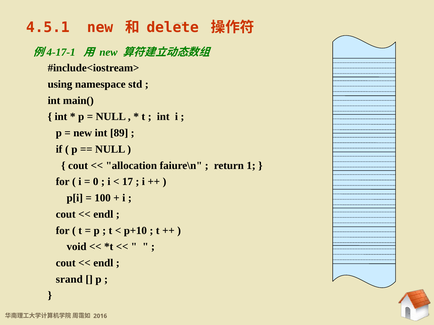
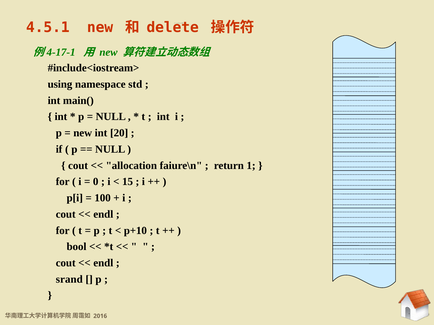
89: 89 -> 20
17: 17 -> 15
void: void -> bool
